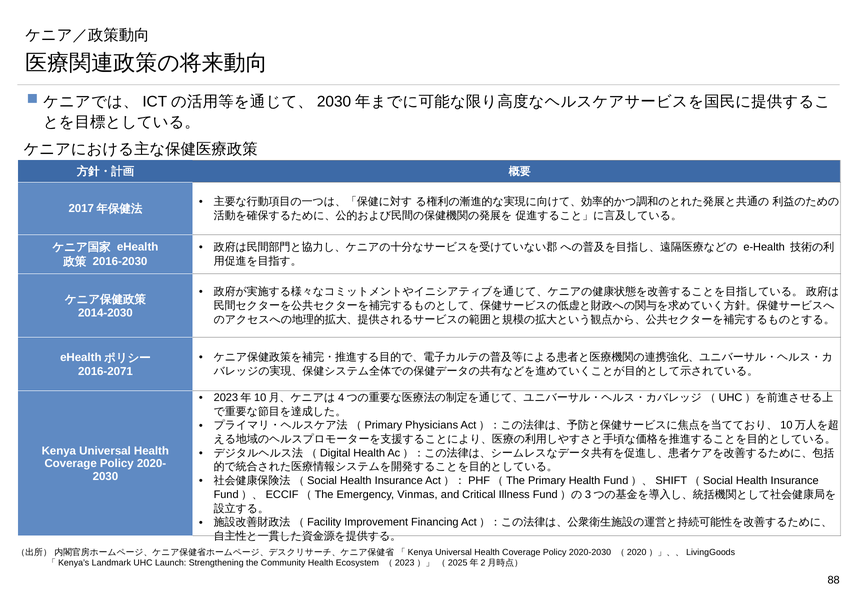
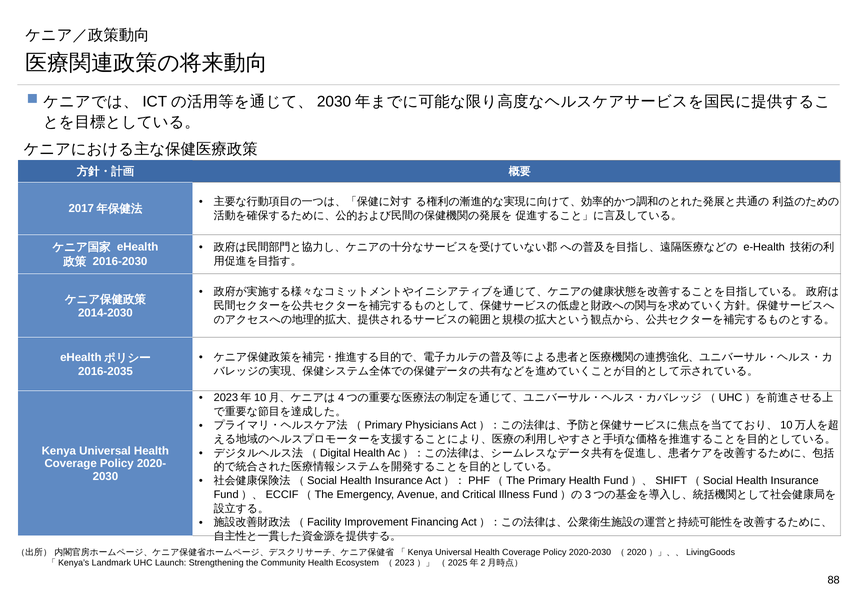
2016-2071: 2016-2071 -> 2016-2035
Vinmas: Vinmas -> Avenue
